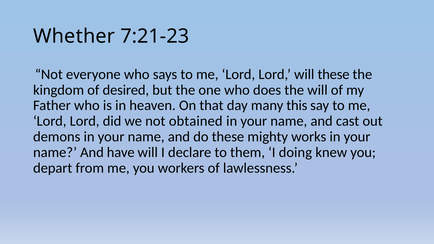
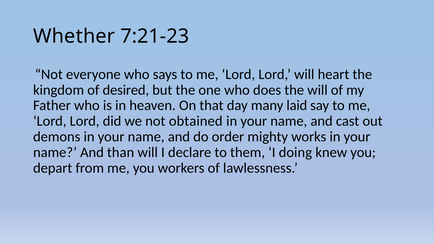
will these: these -> heart
this: this -> laid
do these: these -> order
have: have -> than
